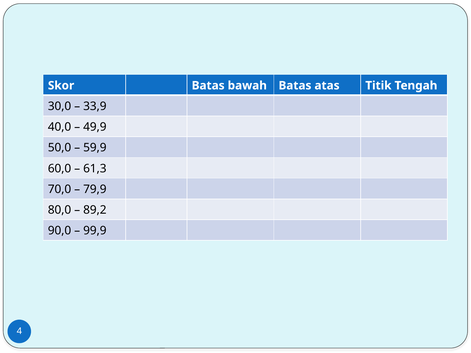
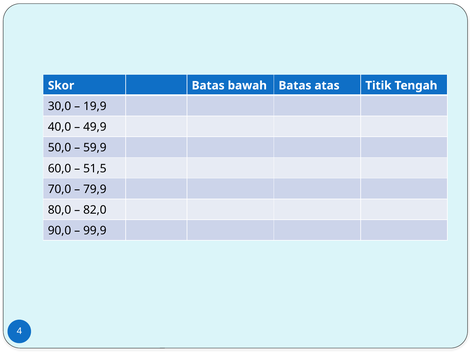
33,9: 33,9 -> 19,9
61,3: 61,3 -> 51,5
89,2: 89,2 -> 82,0
